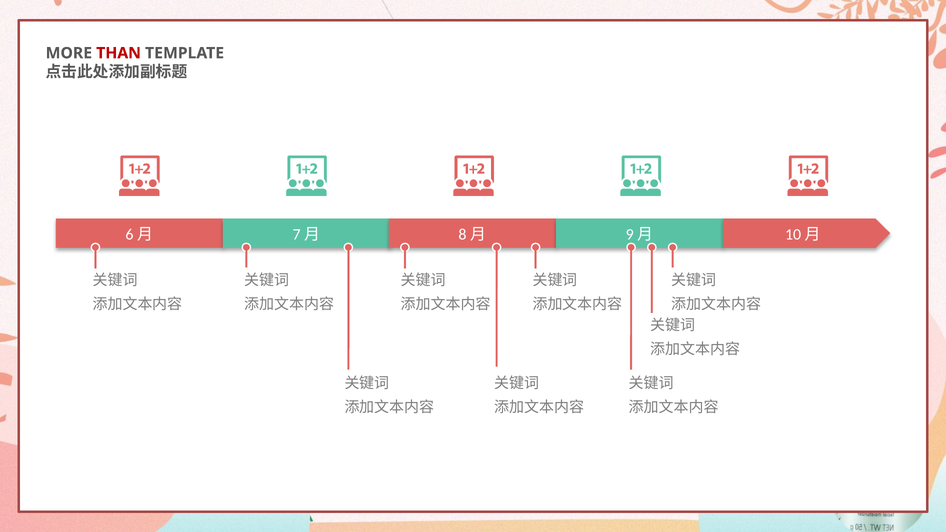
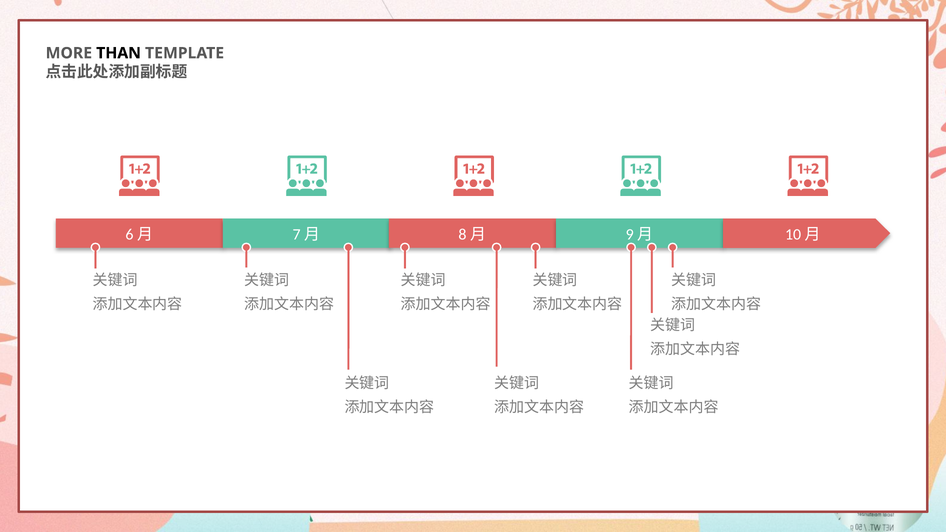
THAN colour: red -> black
